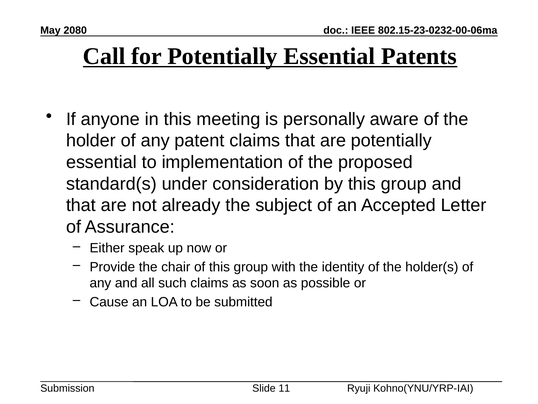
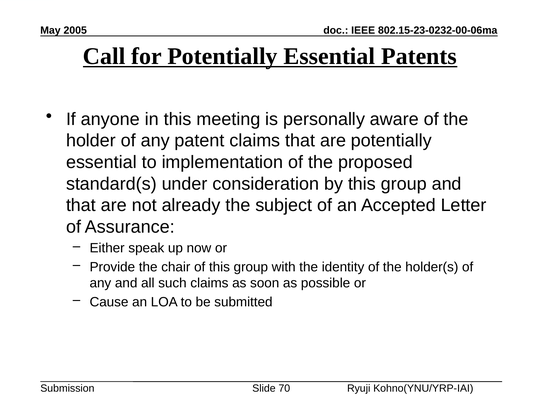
2080: 2080 -> 2005
11: 11 -> 70
